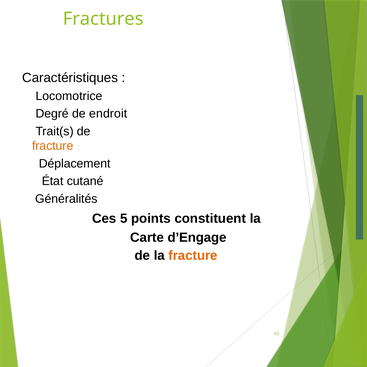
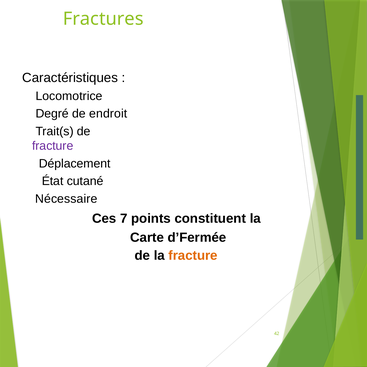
fracture at (53, 146) colour: orange -> purple
Généralités: Généralités -> Nécessaire
5: 5 -> 7
d’Engage: d’Engage -> d’Fermée
